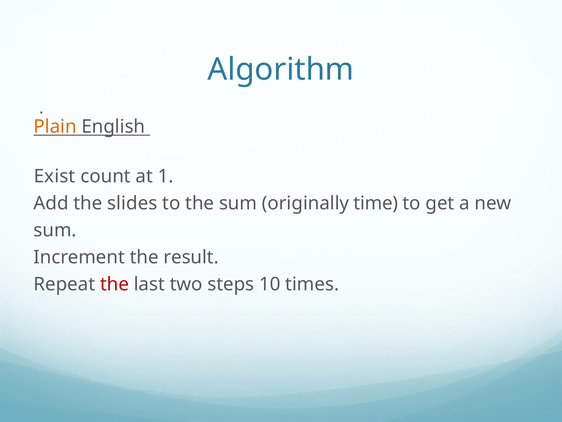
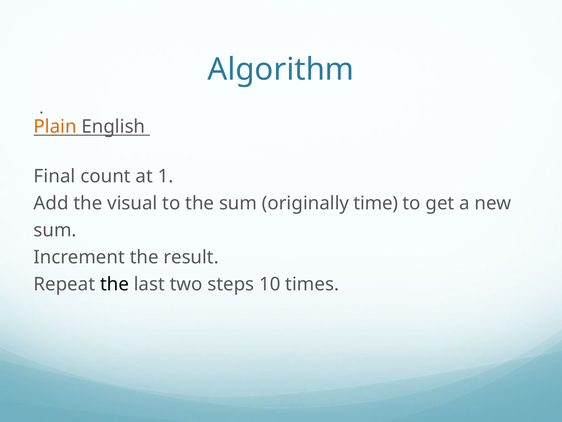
Exist: Exist -> Final
slides: slides -> visual
the at (114, 284) colour: red -> black
